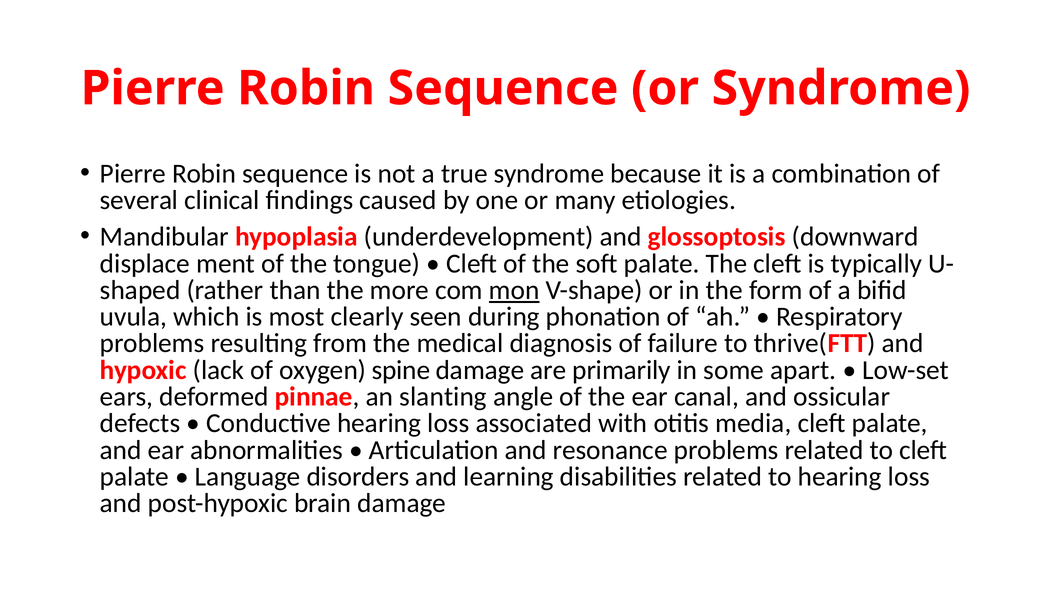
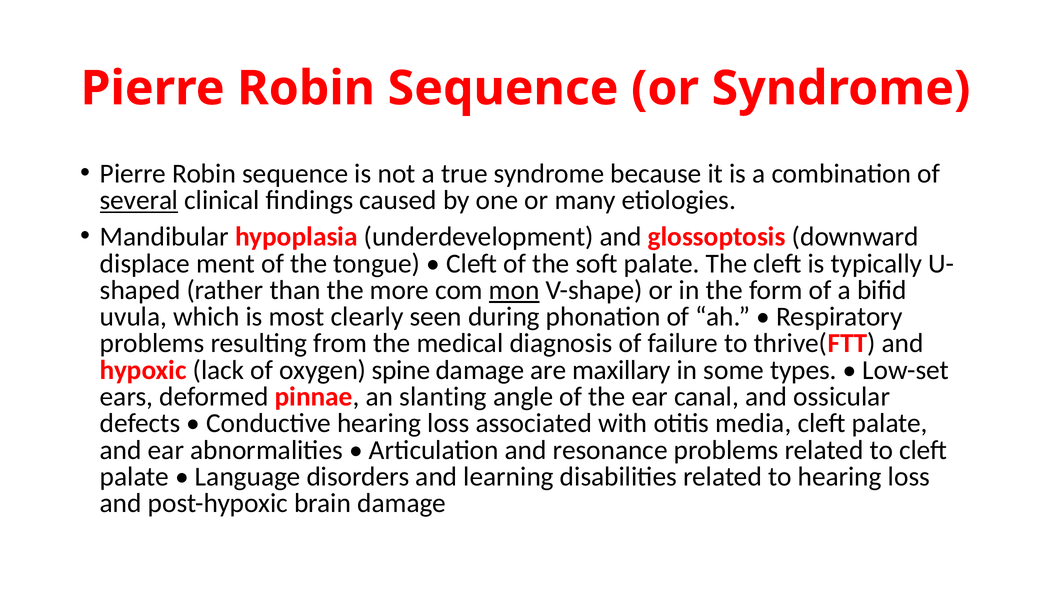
several underline: none -> present
primarily: primarily -> maxillary
apart: apart -> types
